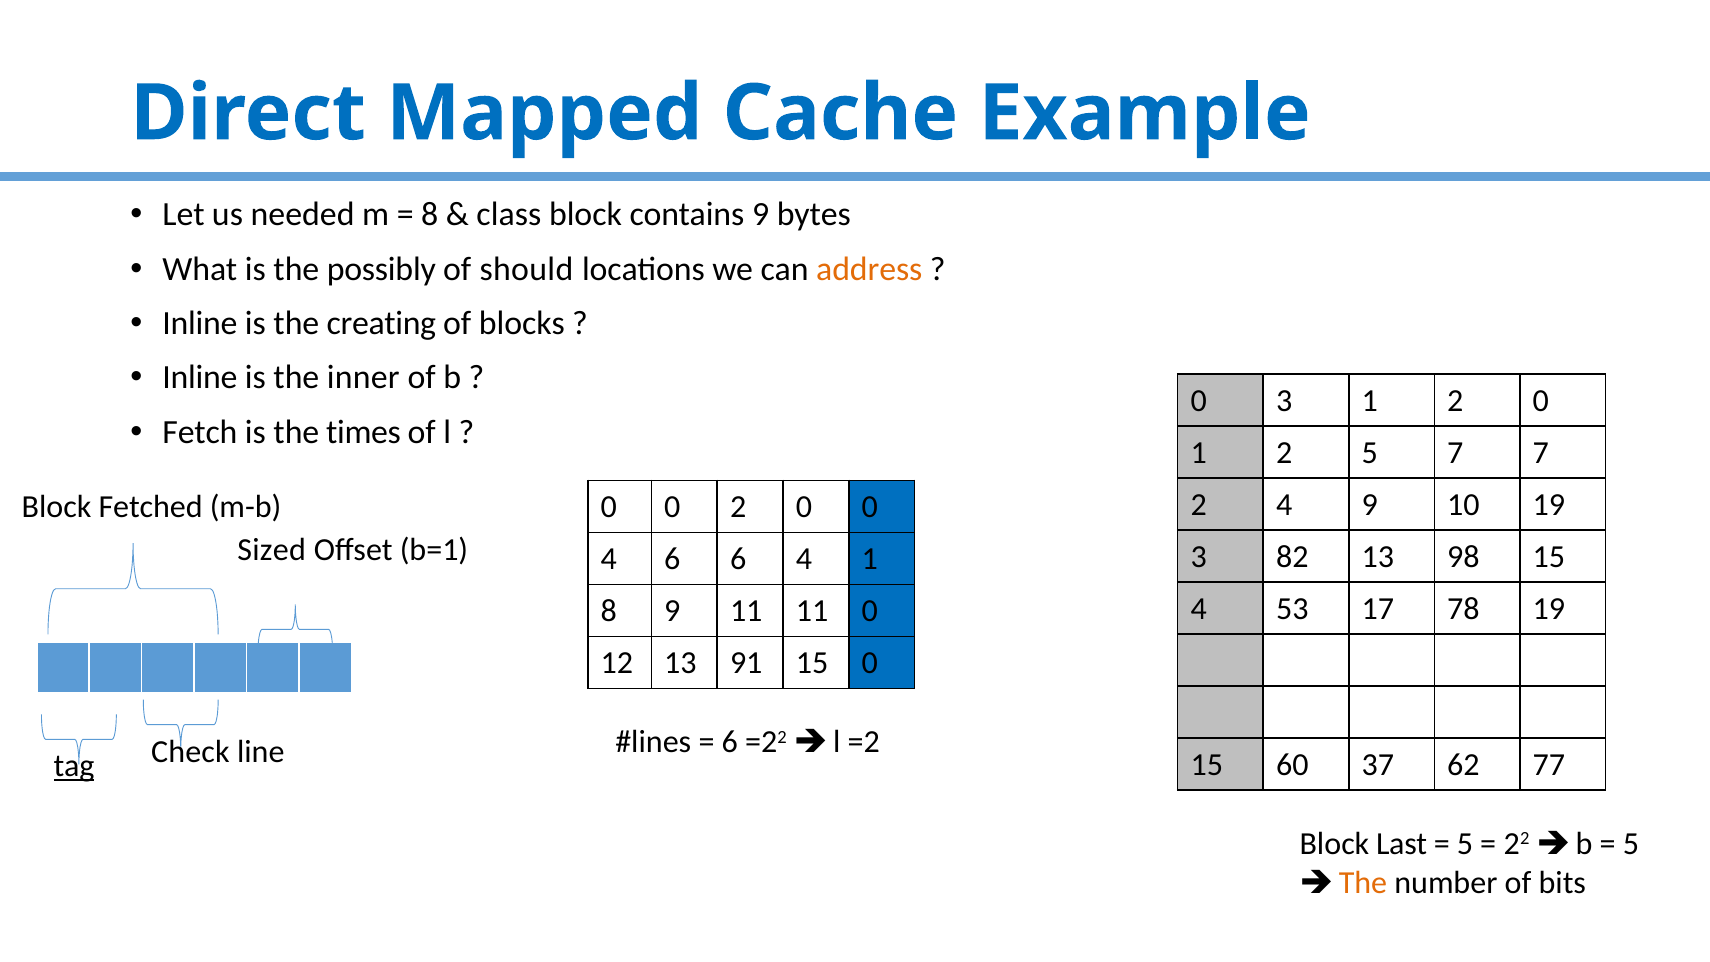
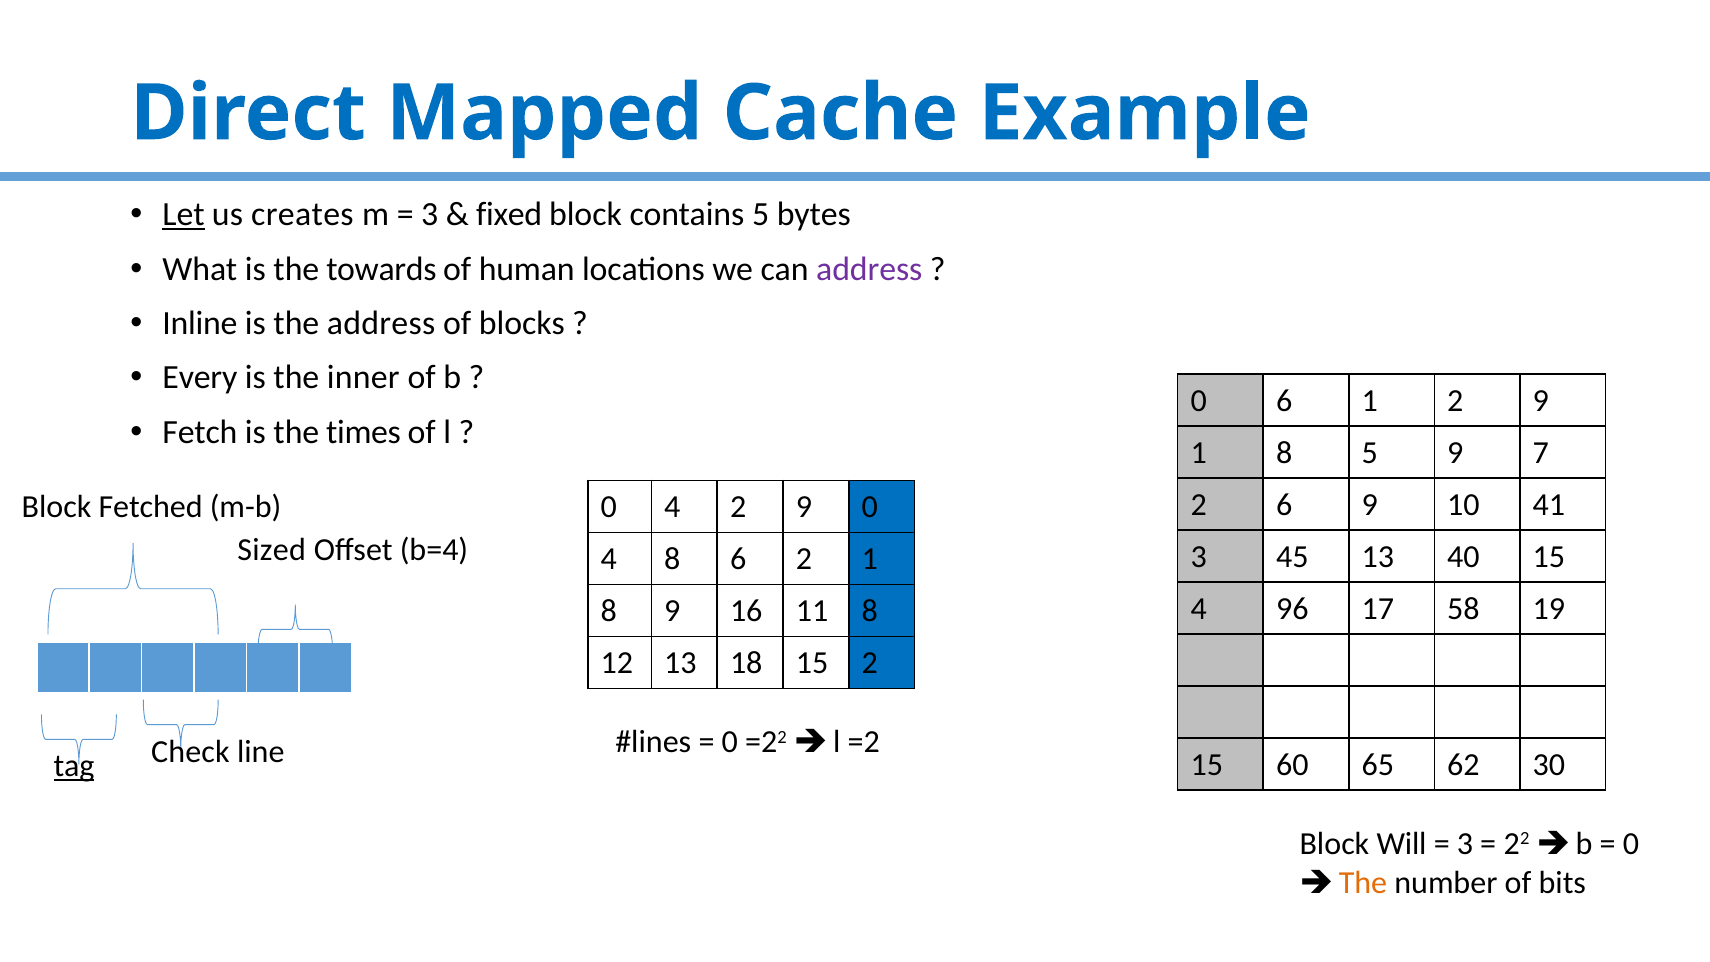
Let underline: none -> present
needed: needed -> creates
8 at (430, 215): 8 -> 3
class: class -> fixed
contains 9: 9 -> 5
possibly: possibly -> towards
should: should -> human
address at (869, 269) colour: orange -> purple
the creating: creating -> address
Inline at (200, 378): Inline -> Every
0 3: 3 -> 6
1 2 0: 0 -> 9
2 at (1284, 452): 2 -> 8
5 7: 7 -> 9
2 4: 4 -> 6
10 19: 19 -> 41
m-b 0 0: 0 -> 4
0 at (804, 507): 0 -> 9
b=1: b=1 -> b=4
82: 82 -> 45
98: 98 -> 40
4 6: 6 -> 8
6 4: 4 -> 2
53: 53 -> 96
78: 78 -> 58
9 11: 11 -> 16
11 0: 0 -> 8
91: 91 -> 18
15 0: 0 -> 2
6 at (730, 742): 6 -> 0
37: 37 -> 65
77: 77 -> 30
Last: Last -> Will
5 at (1465, 844): 5 -> 3
5 at (1631, 844): 5 -> 0
